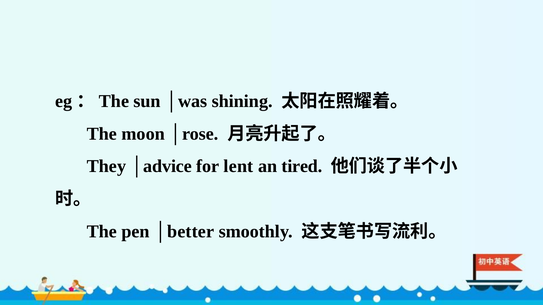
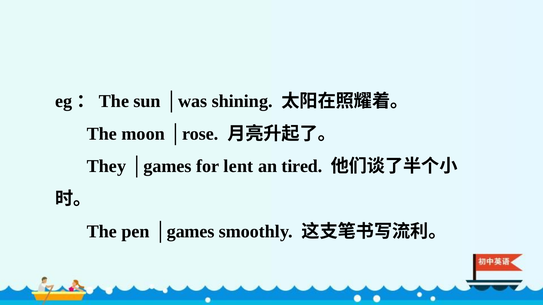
They │advice: │advice -> │games
pen │better: │better -> │games
